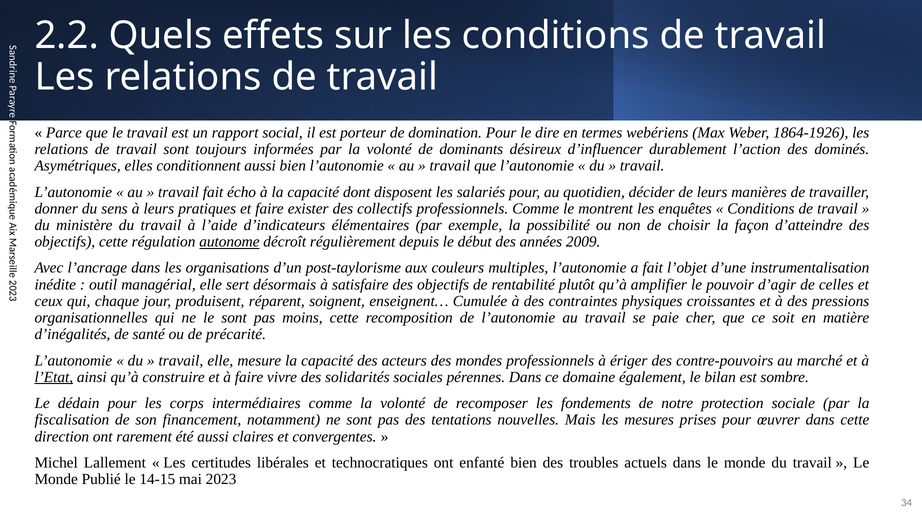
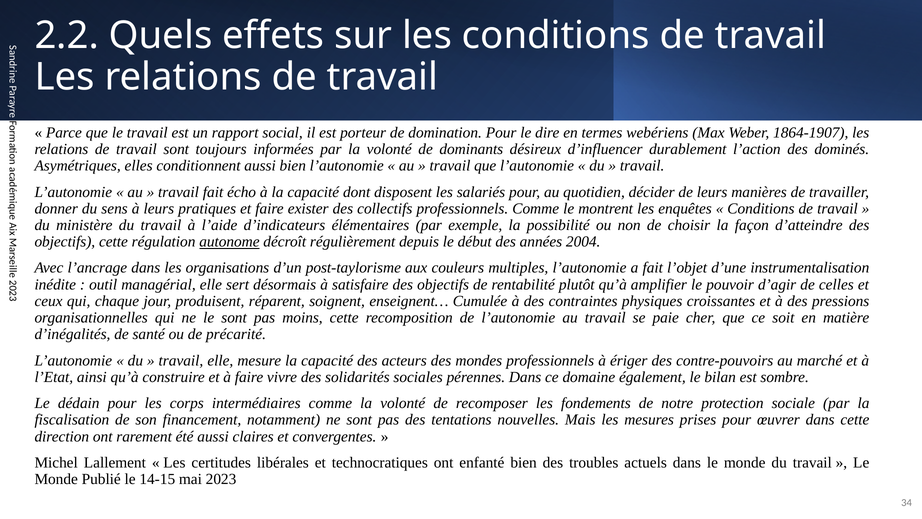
1864-1926: 1864-1926 -> 1864-1907
2009: 2009 -> 2004
l’Etat underline: present -> none
